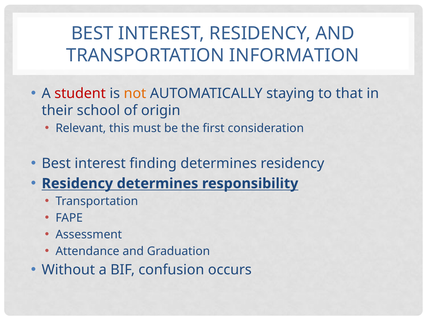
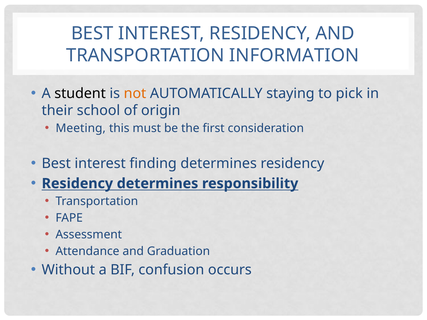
student colour: red -> black
that: that -> pick
Relevant: Relevant -> Meeting
